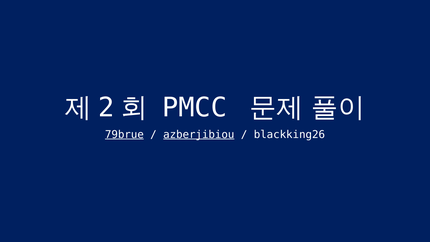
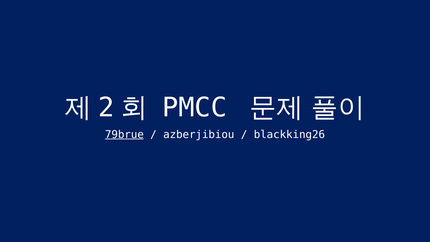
azberjibiou underline: present -> none
